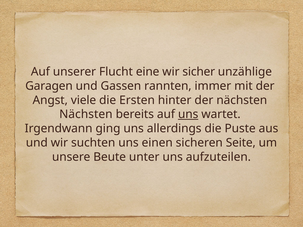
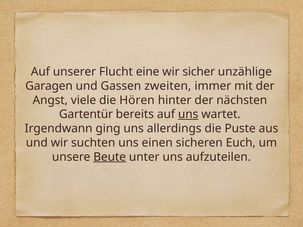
rannten: rannten -> zweiten
Ersten: Ersten -> Hören
Nächsten at (86, 114): Nächsten -> Gartentür
Seite: Seite -> Euch
Beute underline: none -> present
